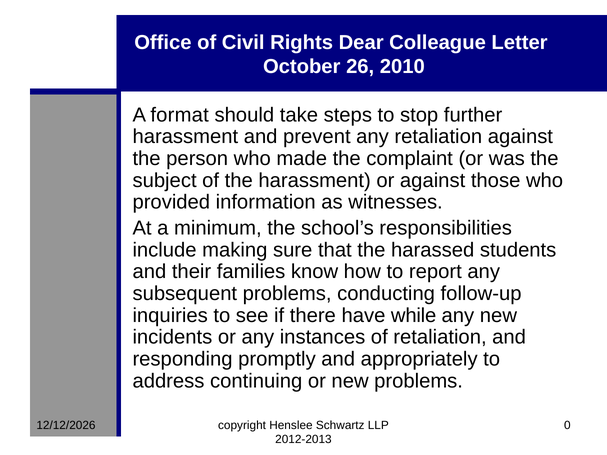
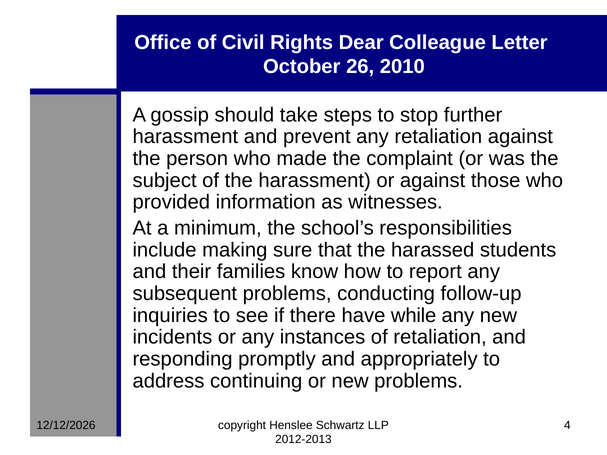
format: format -> gossip
0: 0 -> 4
